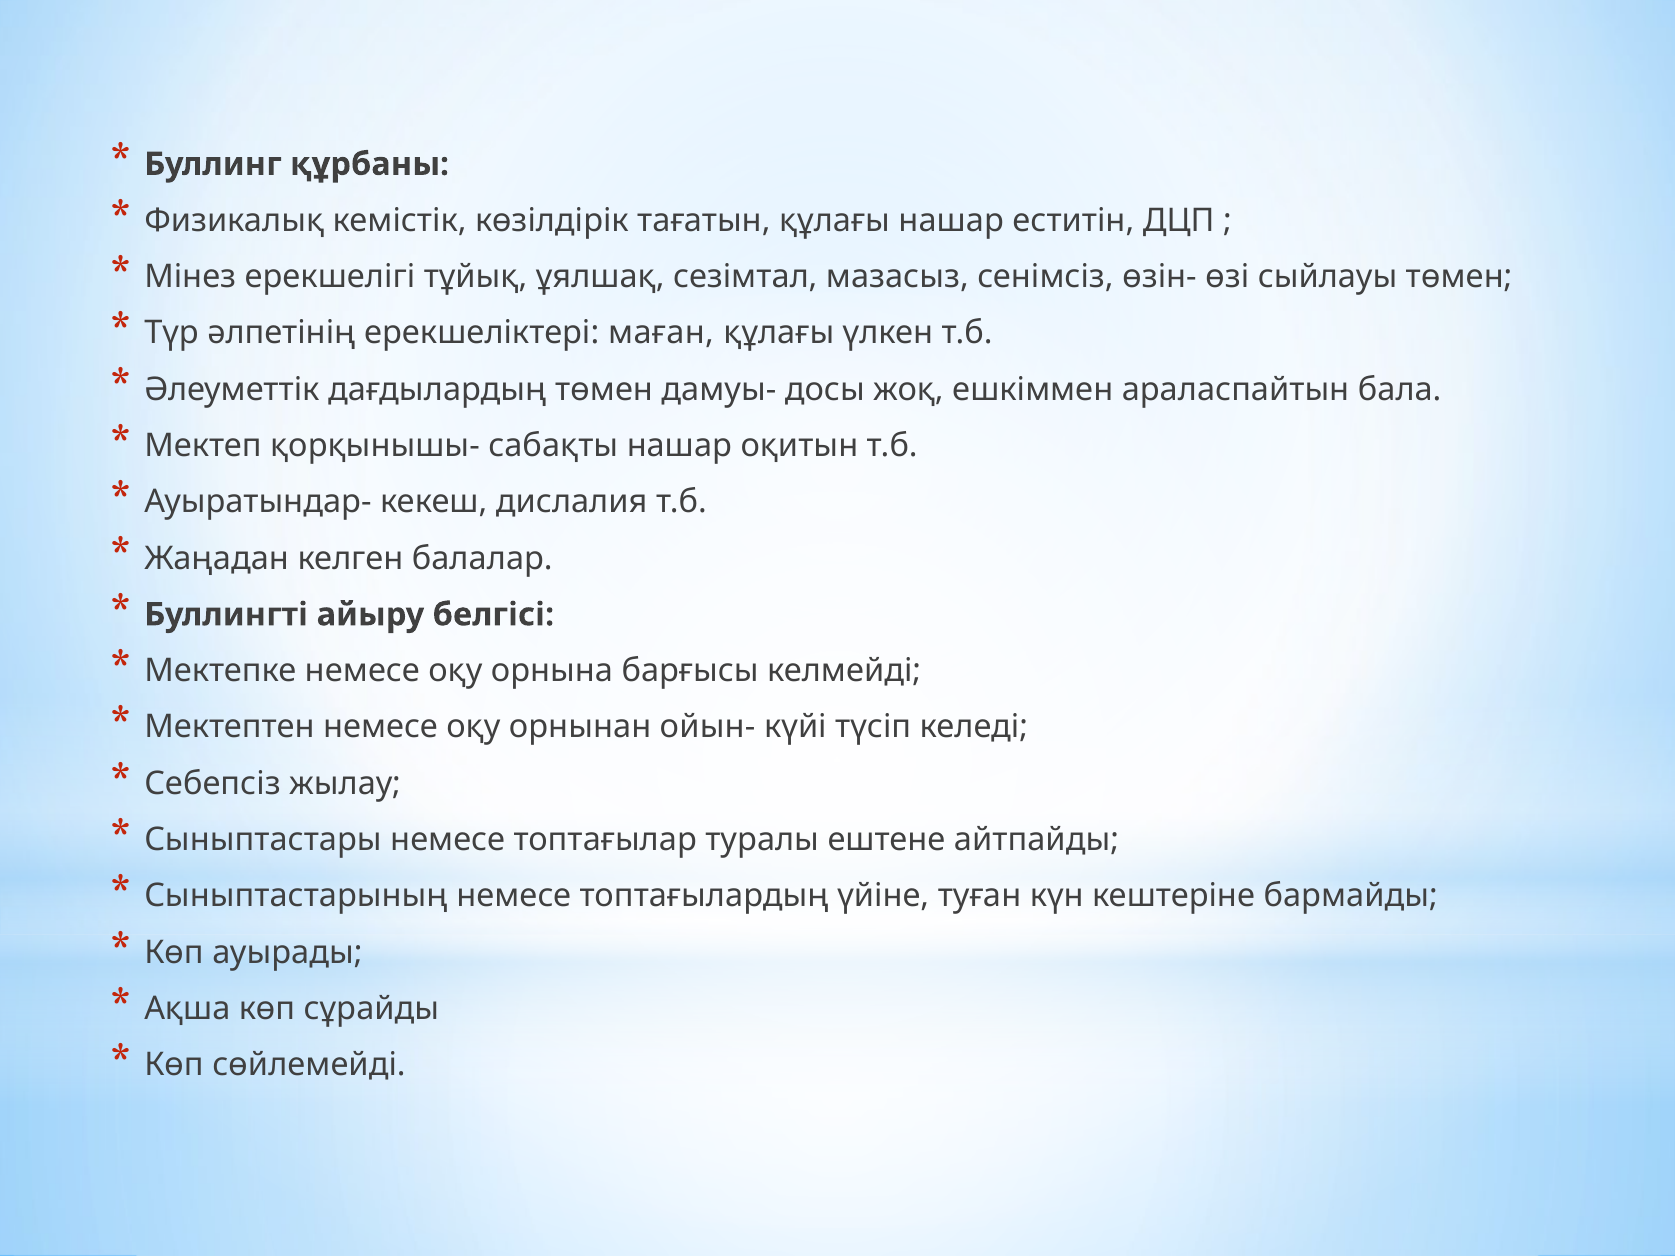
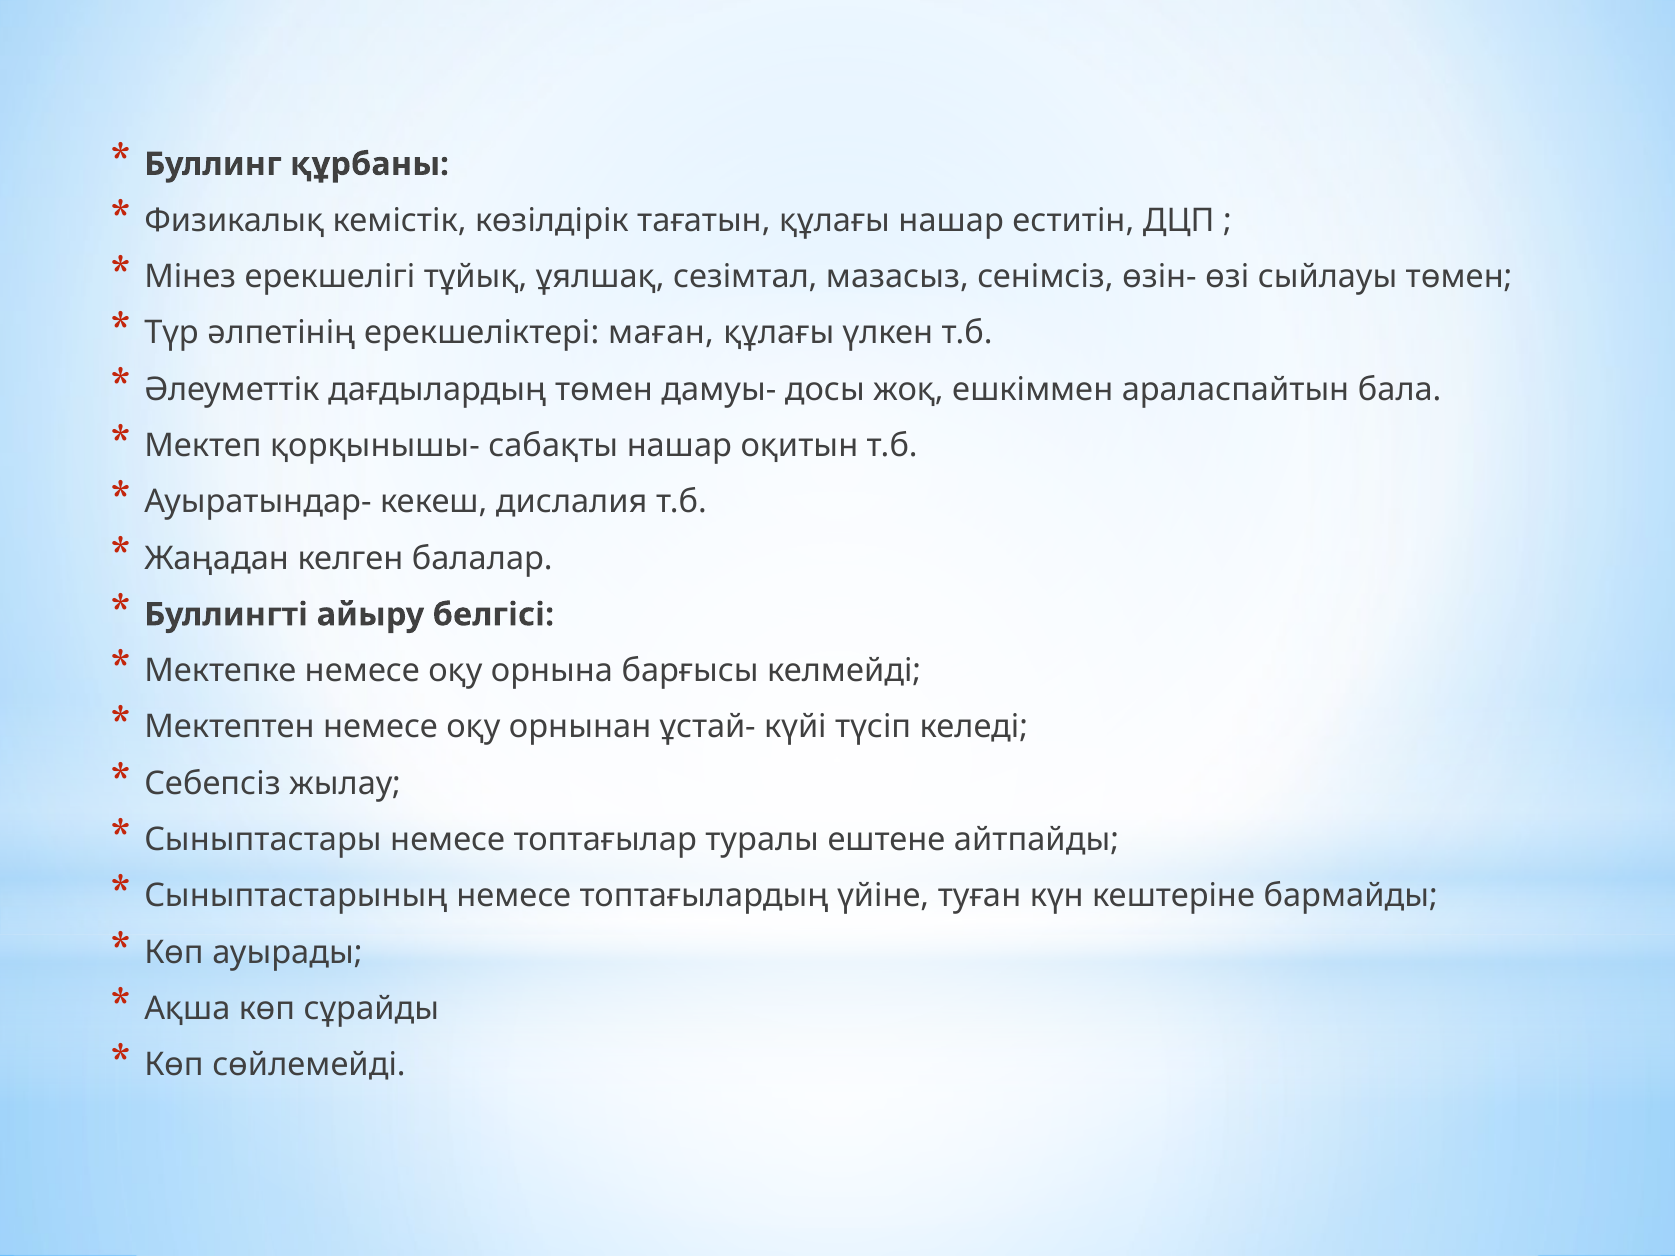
ойын-: ойын- -> ұстай-
